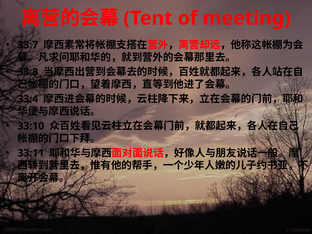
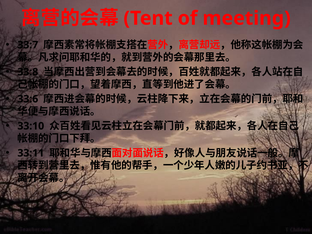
33:4: 33:4 -> 33:6
